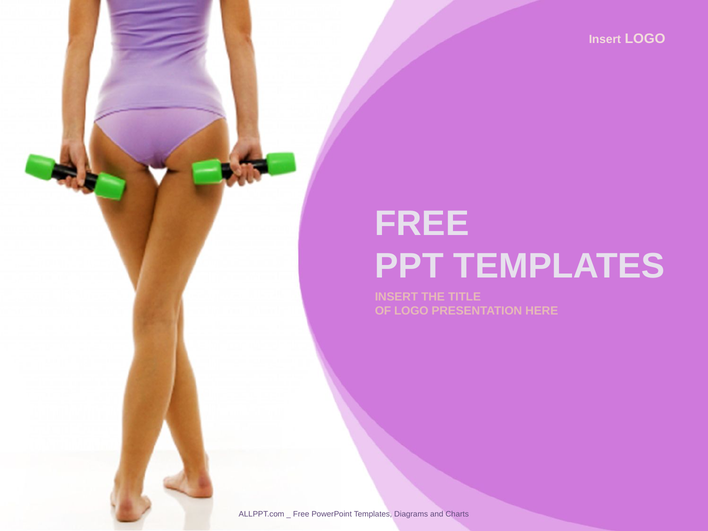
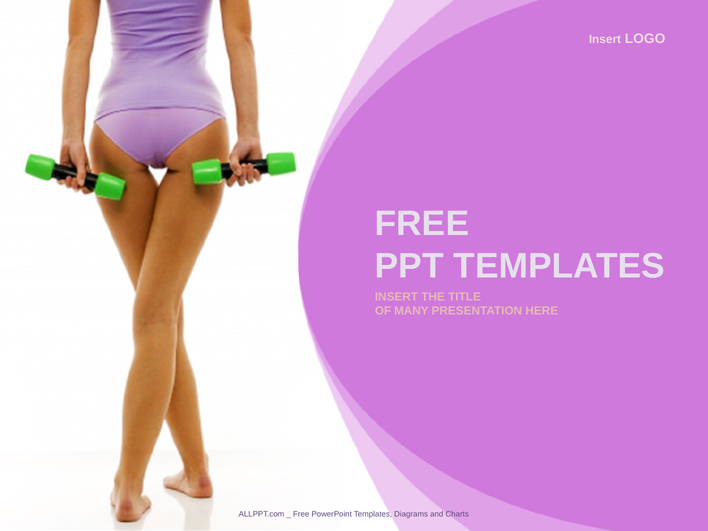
OF LOGO: LOGO -> MANY
